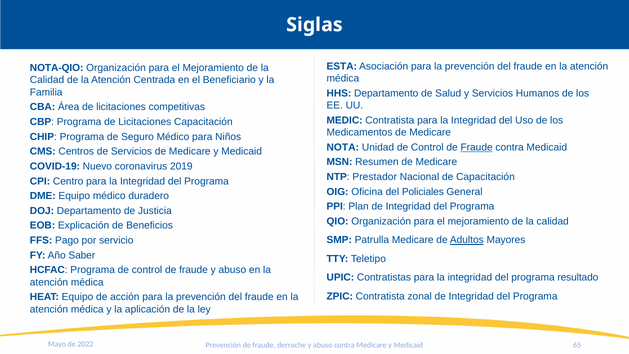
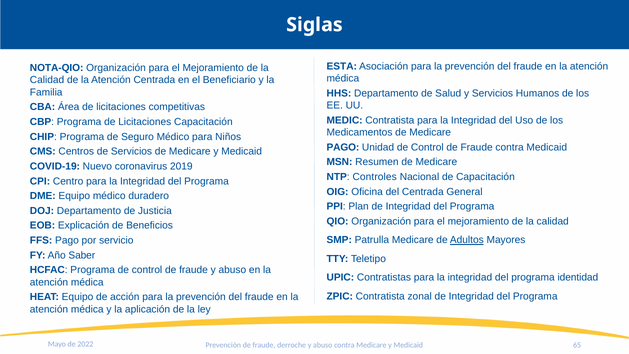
NOTA at (343, 147): NOTA -> PAGO
Fraude at (477, 147) underline: present -> none
Prestador: Prestador -> Controles
del Policiales: Policiales -> Centrada
resultado: resultado -> identidad
